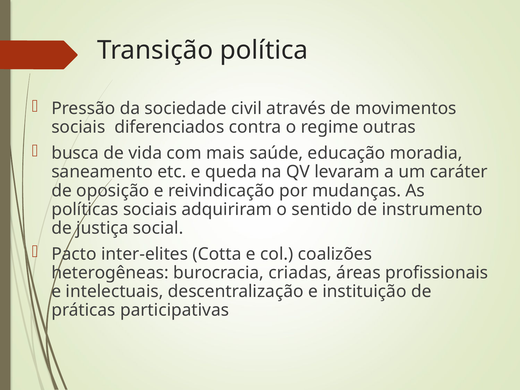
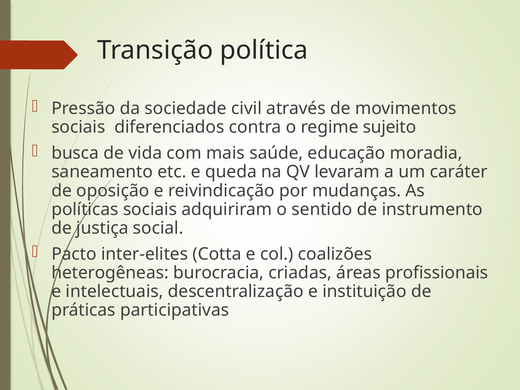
outras: outras -> sujeito
